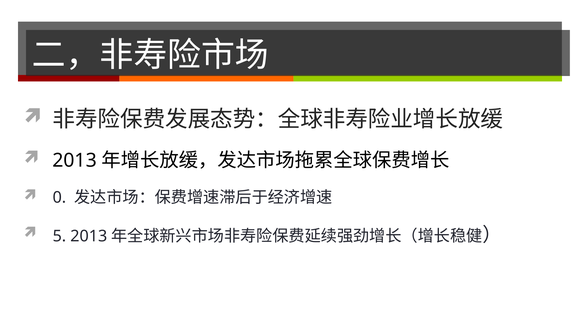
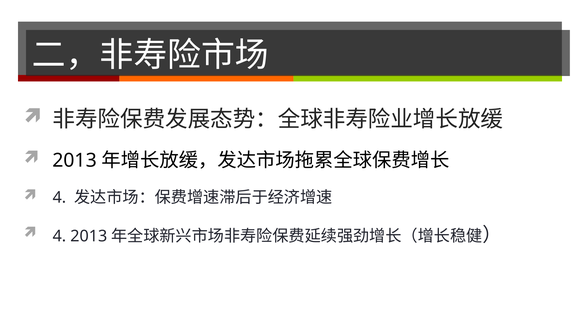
0 at (59, 198): 0 -> 4
5 at (59, 236): 5 -> 4
